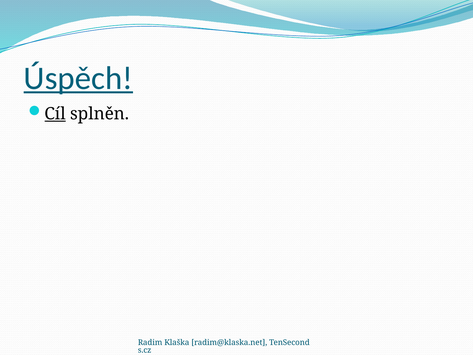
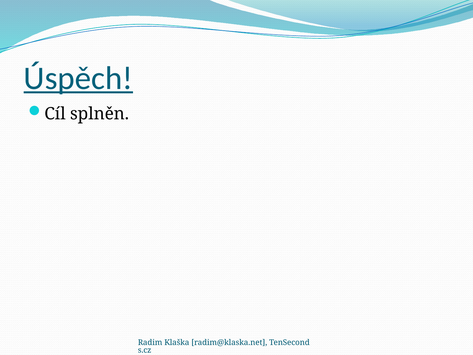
Cíl underline: present -> none
